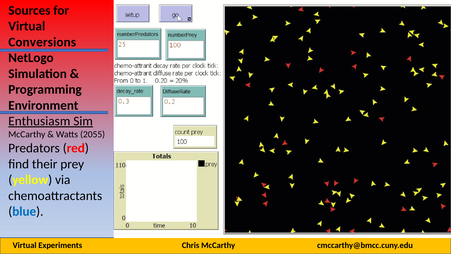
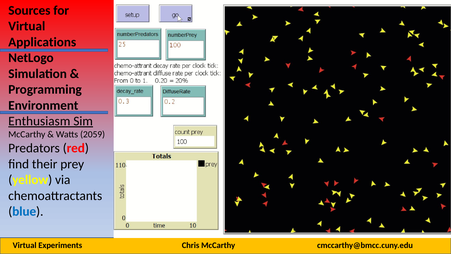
Conversions: Conversions -> Applications
2055: 2055 -> 2059
